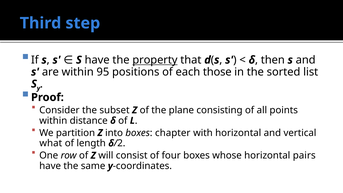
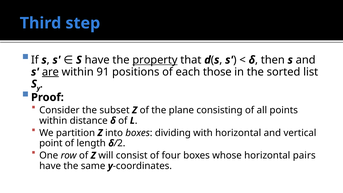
are underline: none -> present
95: 95 -> 91
chapter: chapter -> dividing
what: what -> point
